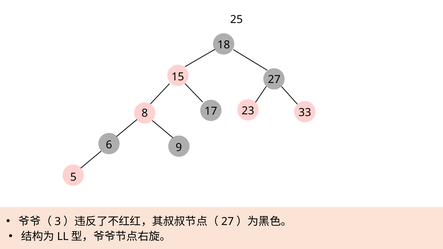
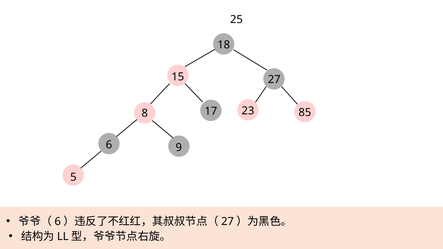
33: 33 -> 85
3 at (58, 222): 3 -> 6
